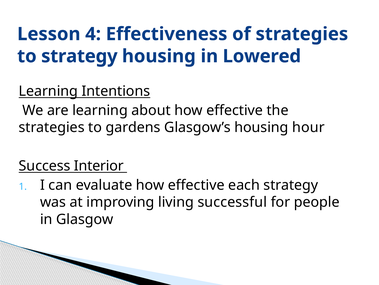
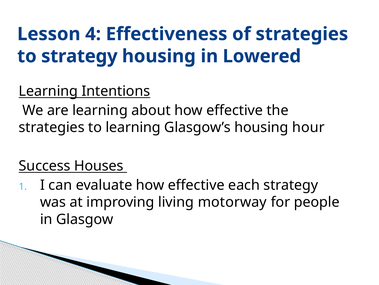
to gardens: gardens -> learning
Interior: Interior -> Houses
successful: successful -> motorway
